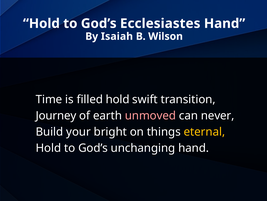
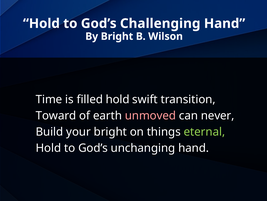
Ecclesiastes: Ecclesiastes -> Challenging
By Isaiah: Isaiah -> Bright
Journey: Journey -> Toward
eternal colour: yellow -> light green
